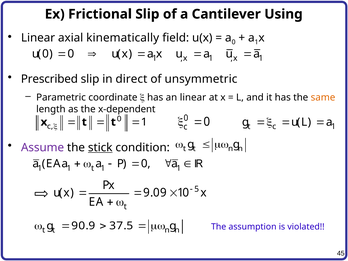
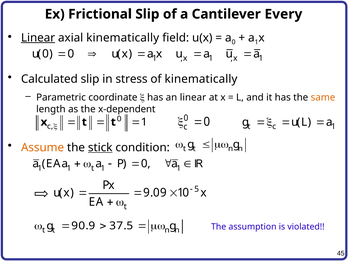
Using: Using -> Every
Linear at (38, 38) underline: none -> present
Prescribed: Prescribed -> Calculated
direct: direct -> stress
of unsymmetric: unsymmetric -> kinematically
Assume colour: purple -> orange
